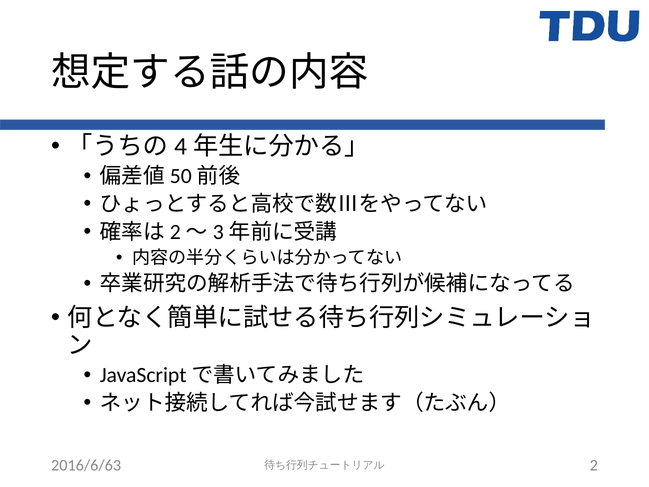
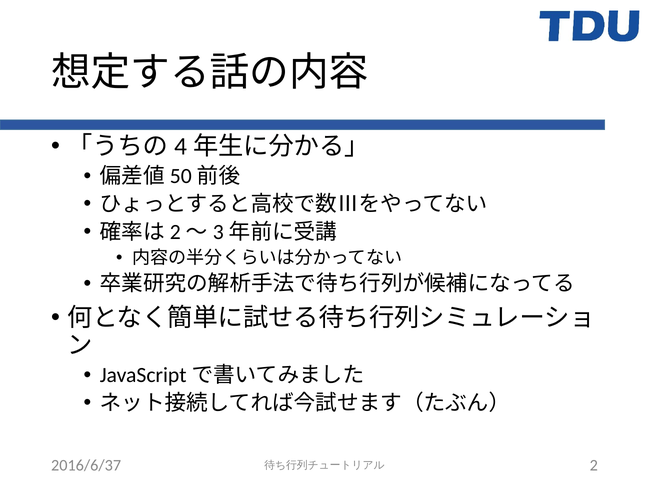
2016/6/63: 2016/6/63 -> 2016/6/37
